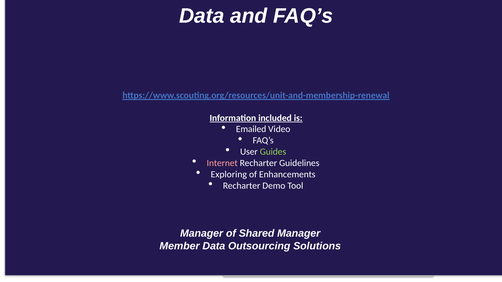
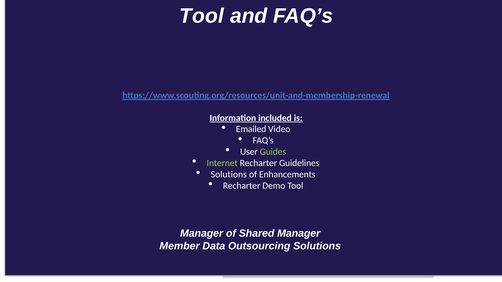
Data at (202, 16): Data -> Tool
Internet colour: pink -> light green
Exploring at (229, 175): Exploring -> Solutions
